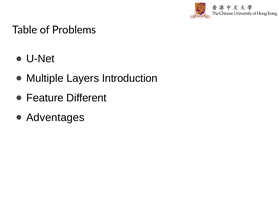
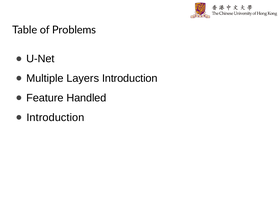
Different: Different -> Handled
Adventages at (55, 118): Adventages -> Introduction
